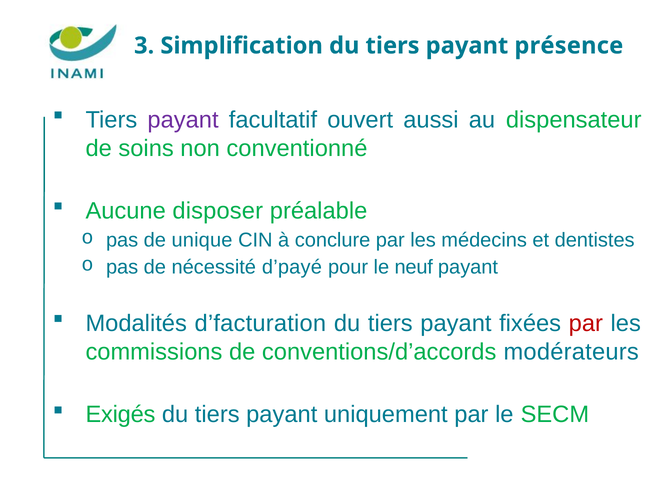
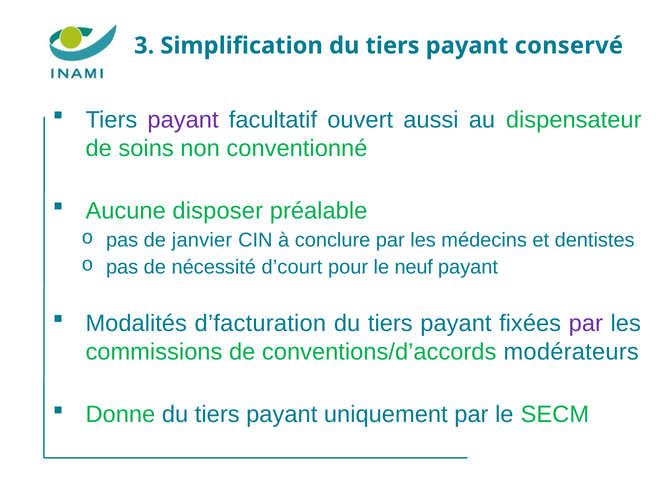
présence: présence -> conservé
unique: unique -> janvier
d’payé: d’payé -> d’court
par at (586, 323) colour: red -> purple
Exigés: Exigés -> Donne
